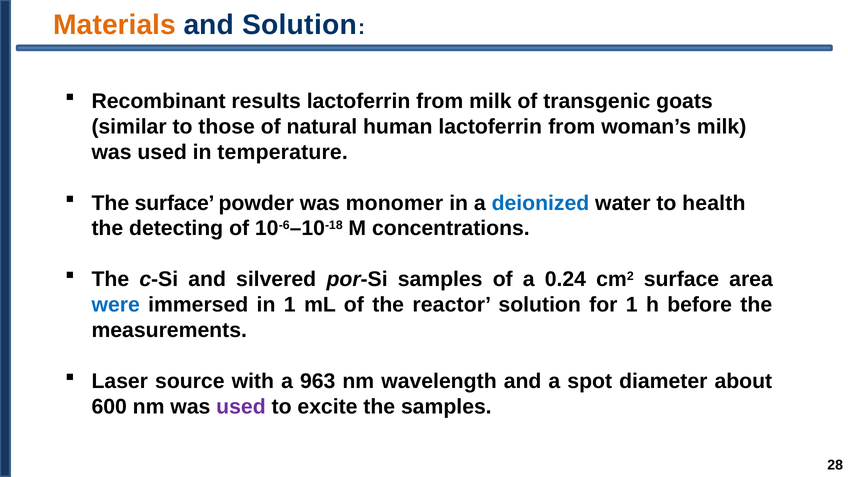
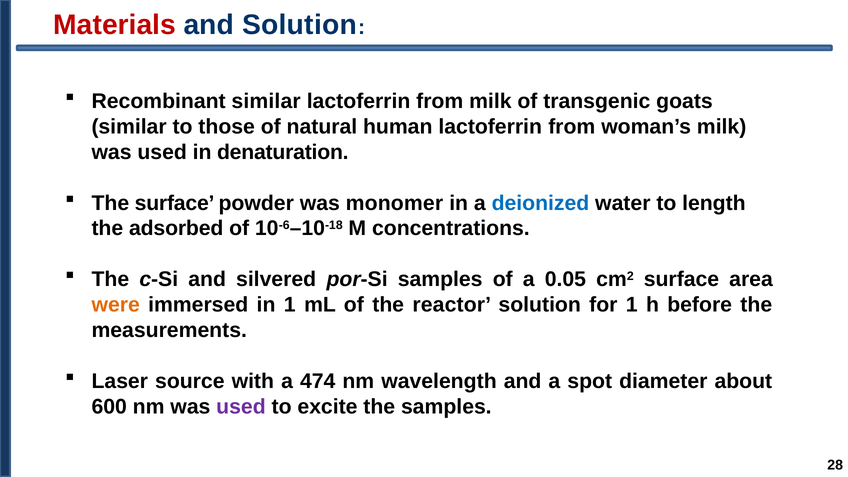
Materials colour: orange -> red
Recombinant results: results -> similar
temperature: temperature -> denaturation
health: health -> length
detecting: detecting -> adsorbed
0.24: 0.24 -> 0.05
were colour: blue -> orange
963: 963 -> 474
